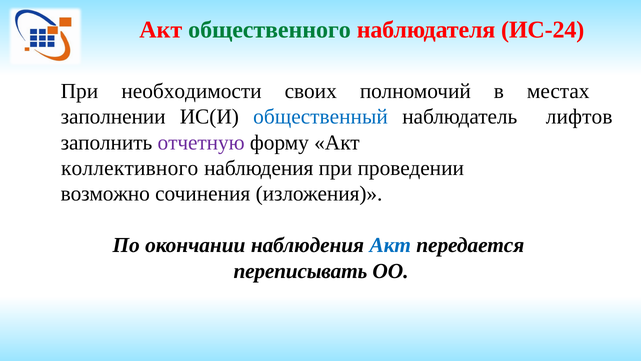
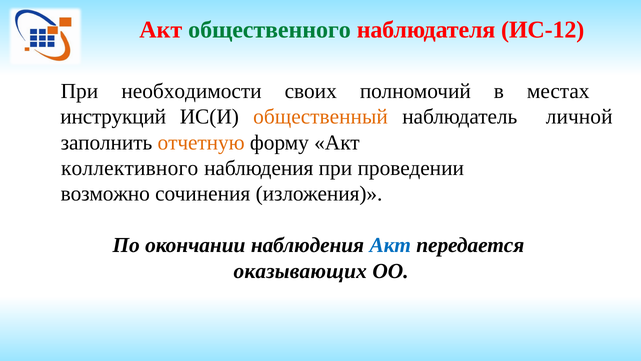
ИС-24: ИС-24 -> ИС-12
заполнении: заполнении -> инструкций
общественный colour: blue -> orange
лифтов: лифтов -> личной
отчетную colour: purple -> orange
переписывать: переписывать -> оказывающих
